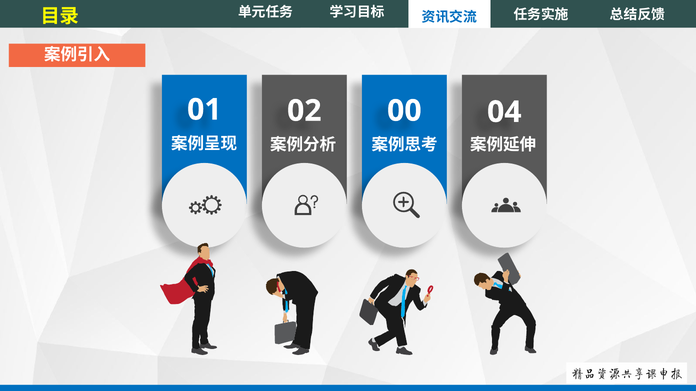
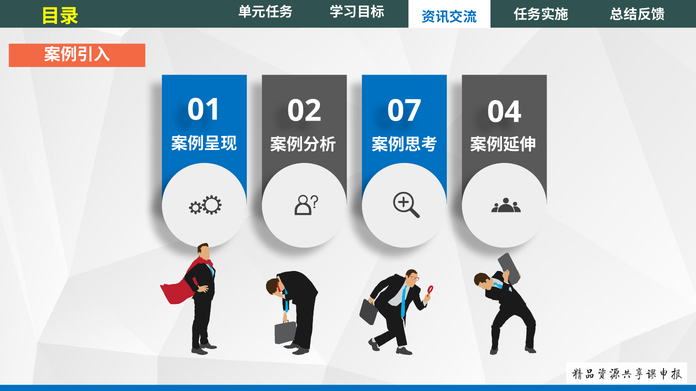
00: 00 -> 07
